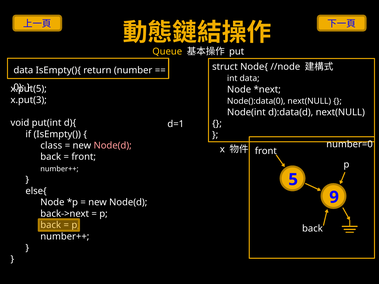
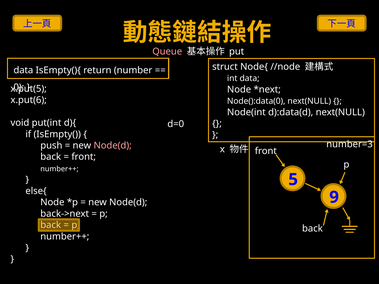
Queue colour: yellow -> pink
x.put(3: x.put(3 -> x.put(6
d=1: d=1 -> d=0
class: class -> push
number=0: number=0 -> number=3
